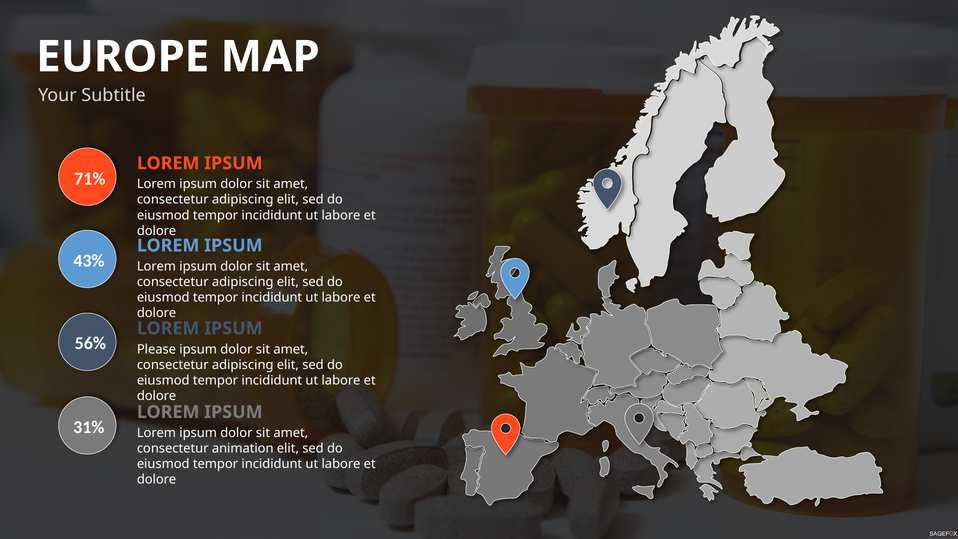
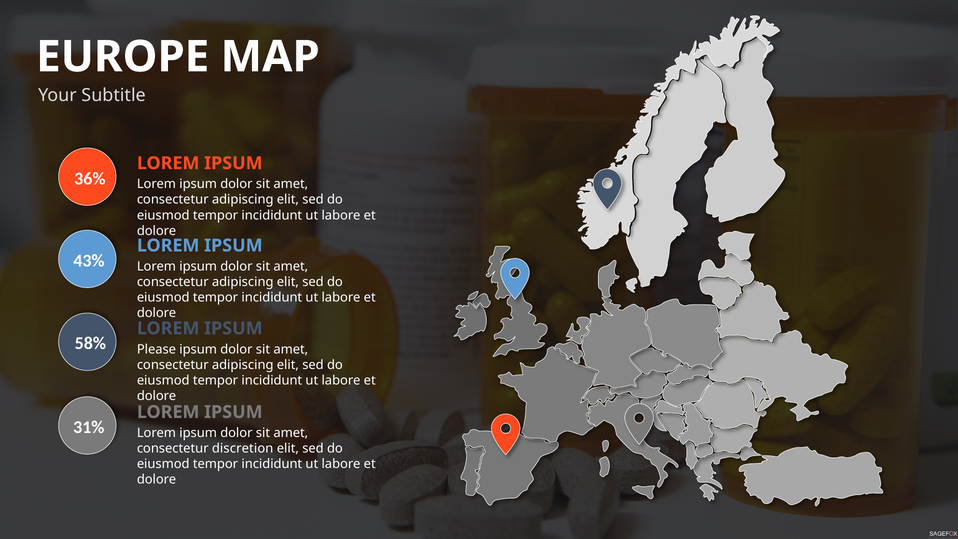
71%: 71% -> 36%
56%: 56% -> 58%
animation: animation -> discretion
